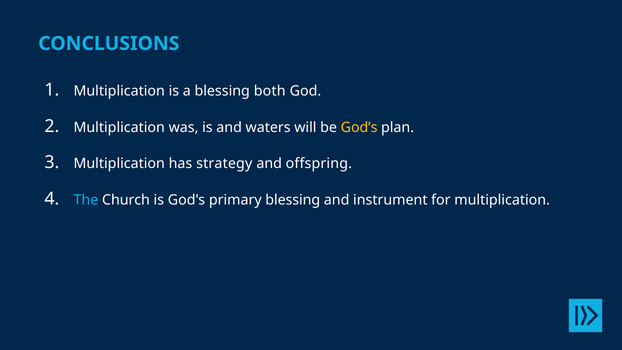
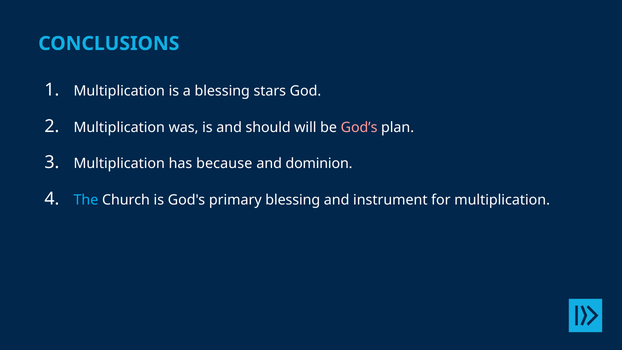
both: both -> stars
waters: waters -> should
God’s colour: yellow -> pink
strategy: strategy -> because
offspring: offspring -> dominion
